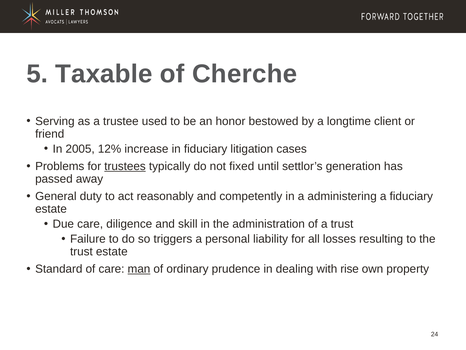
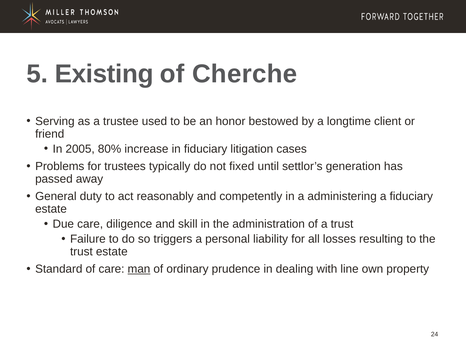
Taxable: Taxable -> Existing
12%: 12% -> 80%
trustees underline: present -> none
rise: rise -> line
